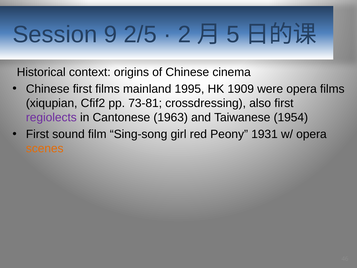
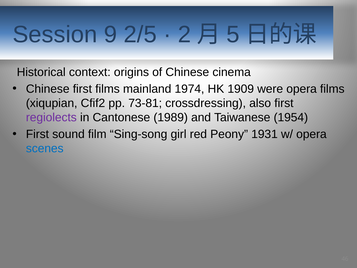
1995: 1995 -> 1974
1963: 1963 -> 1989
scenes colour: orange -> blue
